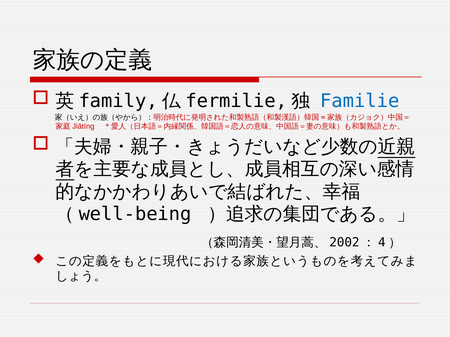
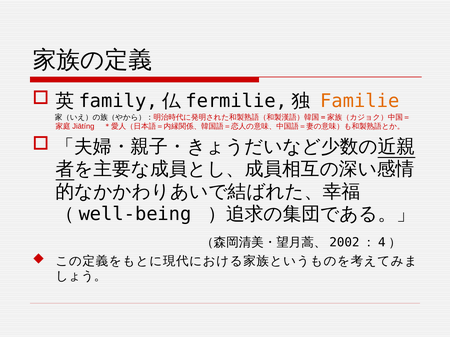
Familie colour: blue -> orange
